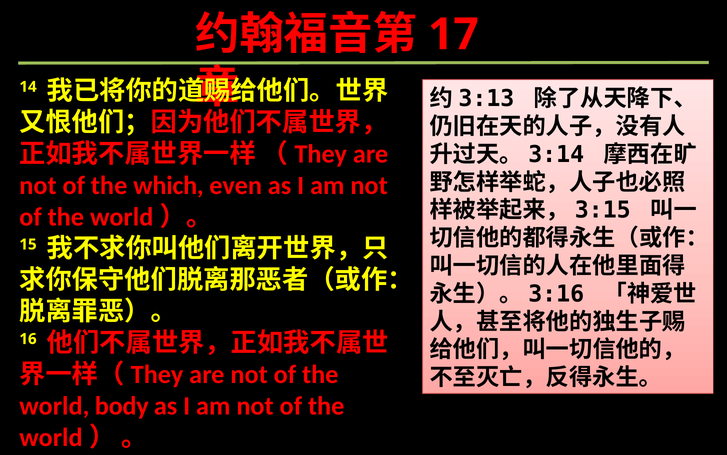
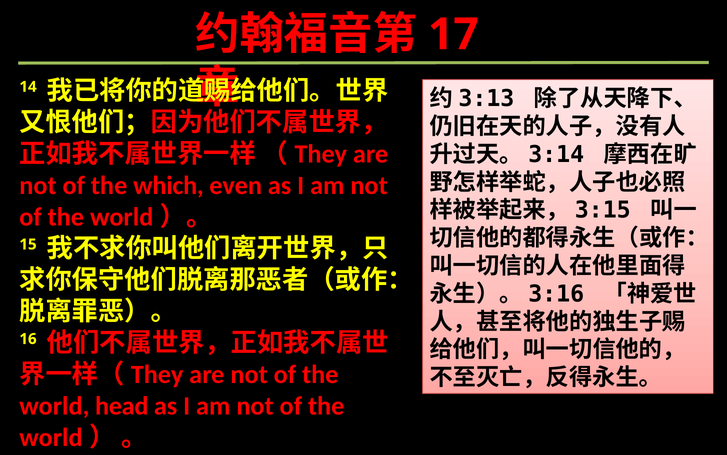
body: body -> head
